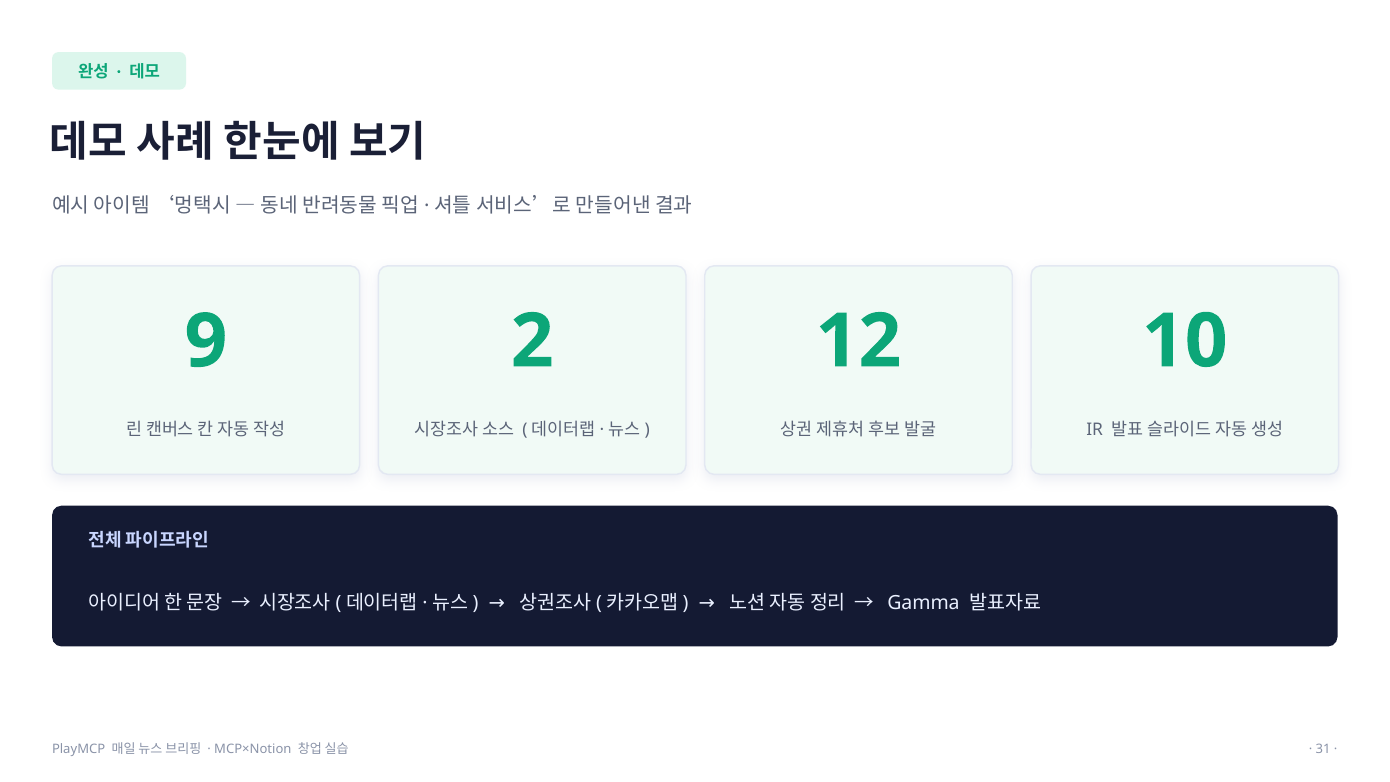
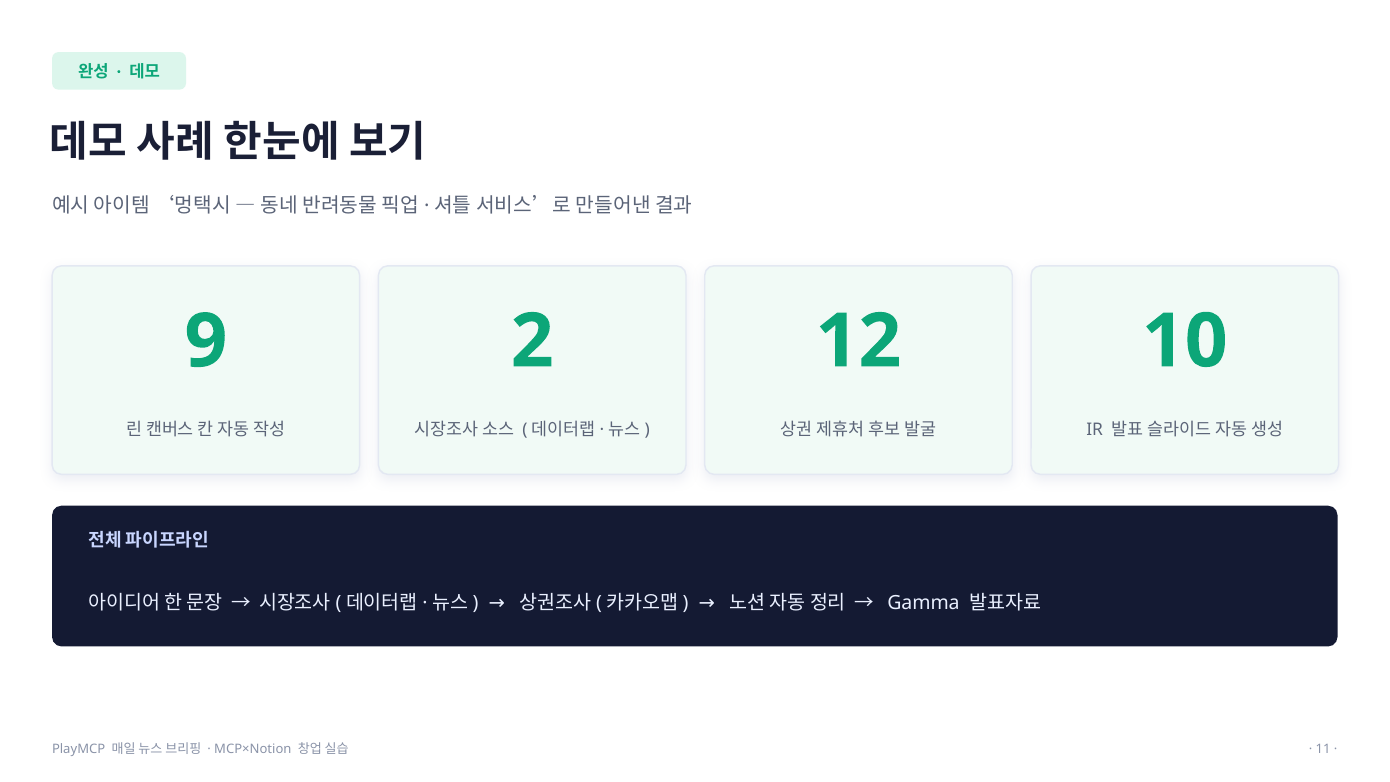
31: 31 -> 11
